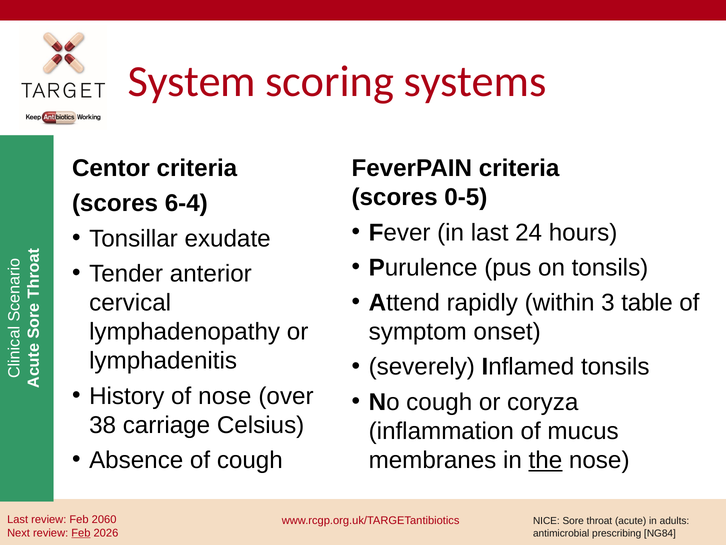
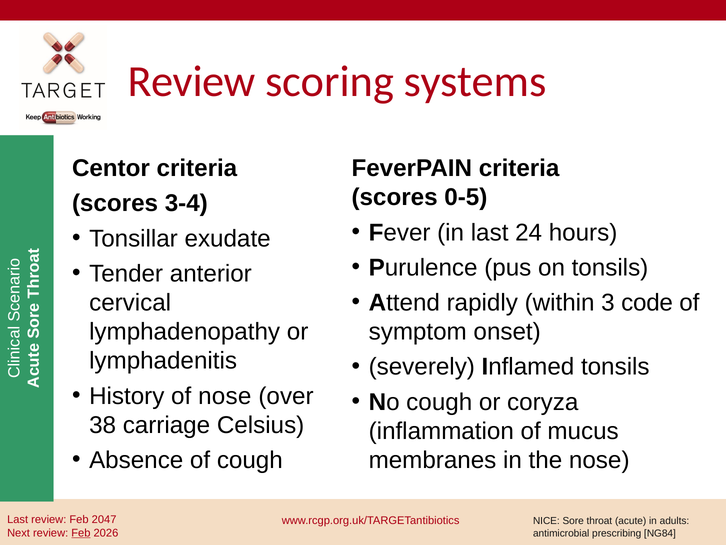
System at (192, 81): System -> Review
6-4: 6-4 -> 3-4
table: table -> code
the underline: present -> none
2060: 2060 -> 2047
